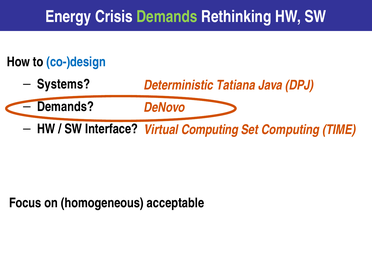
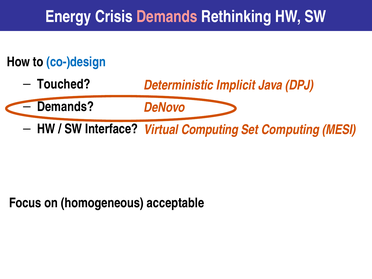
Demands at (167, 17) colour: light green -> pink
Systems: Systems -> Touched
Tatiana: Tatiana -> Implicit
TIME: TIME -> MESI
